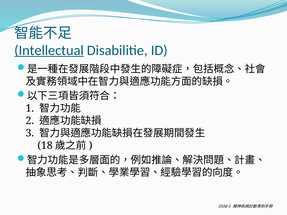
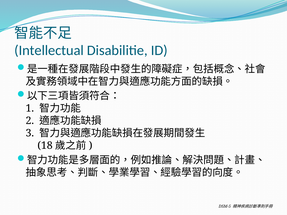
Intellectual underline: present -> none
